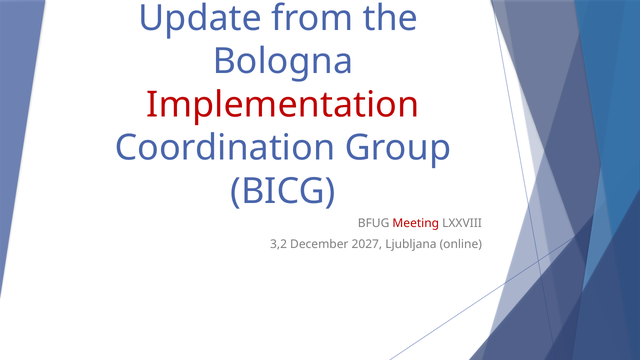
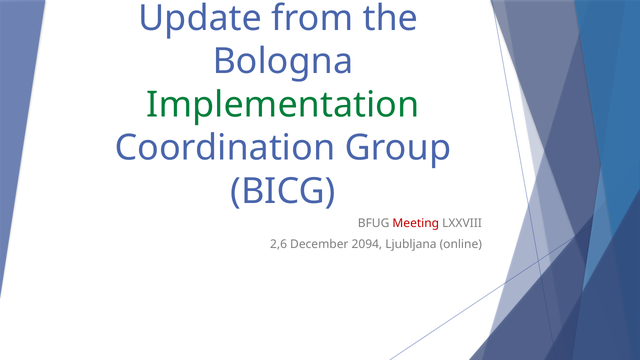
Implementation colour: red -> green
3,2: 3,2 -> 2,6
2027: 2027 -> 2094
